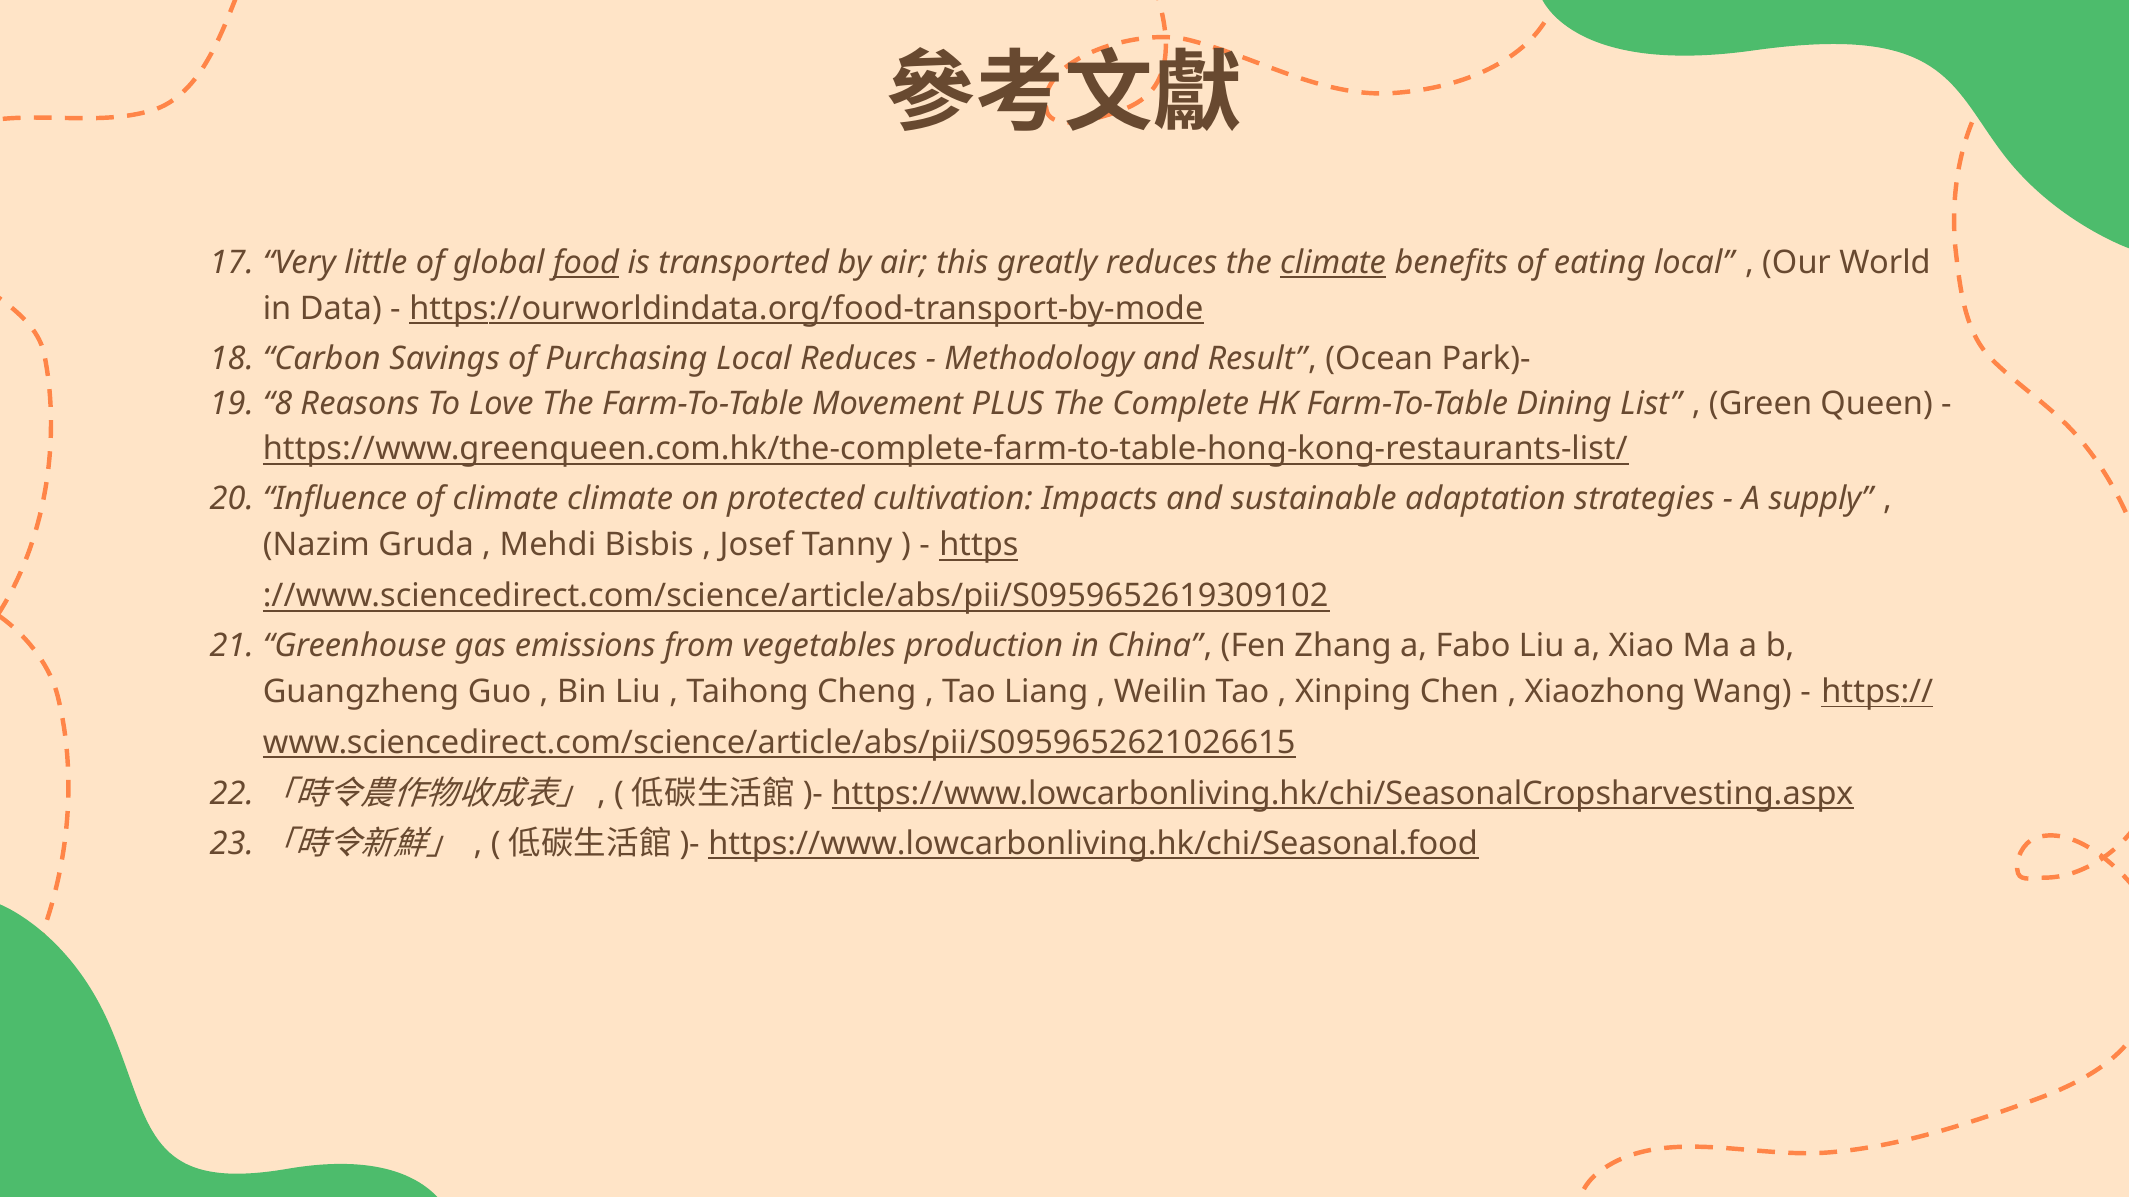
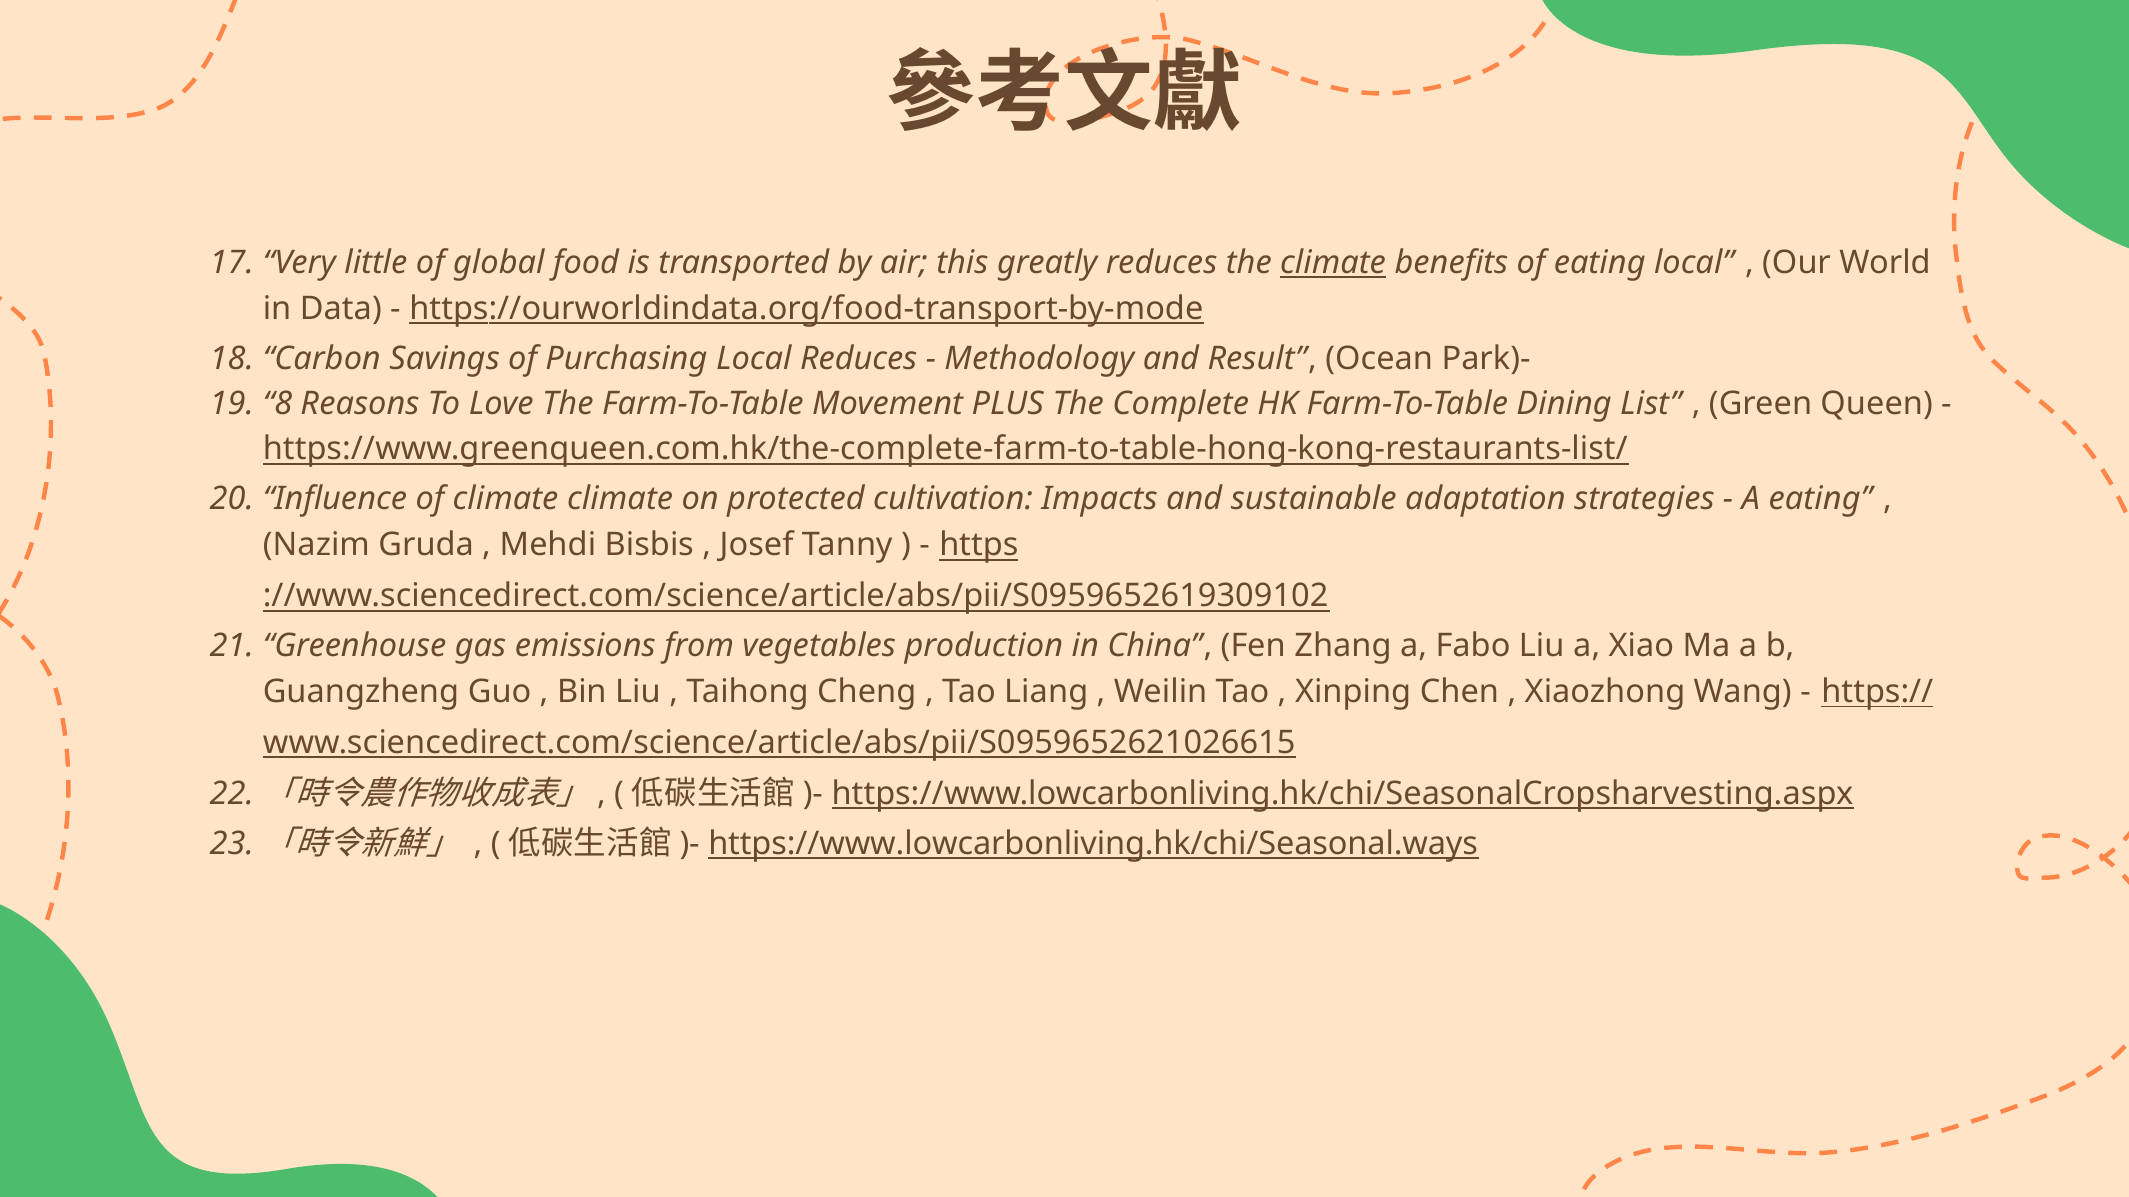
food underline: present -> none
A supply: supply -> eating
https://www.lowcarbonliving.hk/chi/Seasonal.food: https://www.lowcarbonliving.hk/chi/Seasonal.food -> https://www.lowcarbonliving.hk/chi/Seasonal.ways
